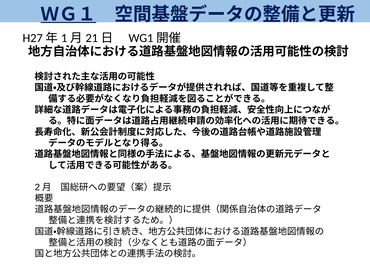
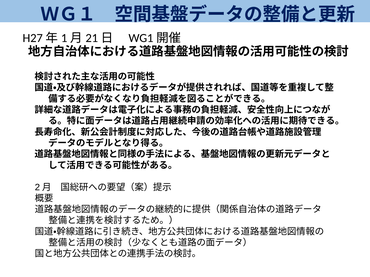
ＷＧ１ underline: present -> none
